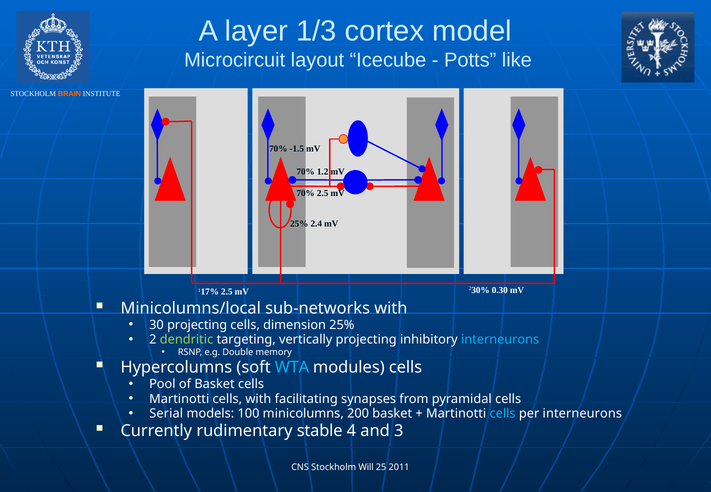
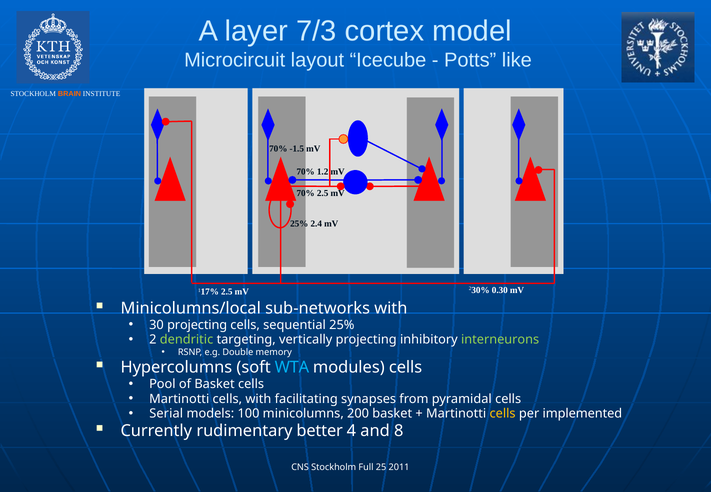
1/3: 1/3 -> 7/3
dimension: dimension -> sequential
interneurons at (500, 340) colour: light blue -> light green
cells at (503, 414) colour: light blue -> yellow
per interneurons: interneurons -> implemented
stable: stable -> better
3: 3 -> 8
Will: Will -> Full
